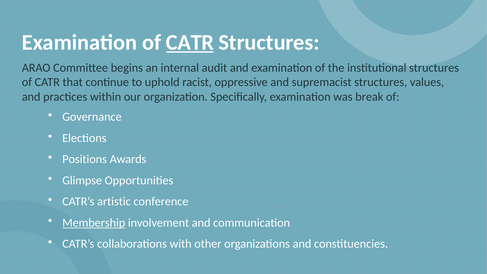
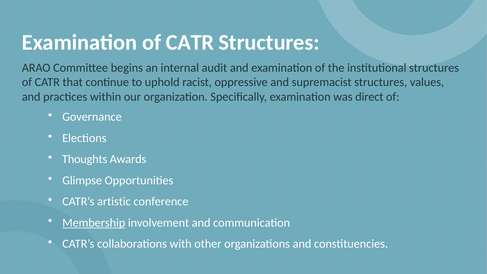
CATR at (190, 42) underline: present -> none
break: break -> direct
Positions: Positions -> Thoughts
